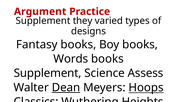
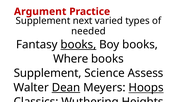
they: they -> next
designs: designs -> needed
books at (78, 44) underline: none -> present
Words: Words -> Where
